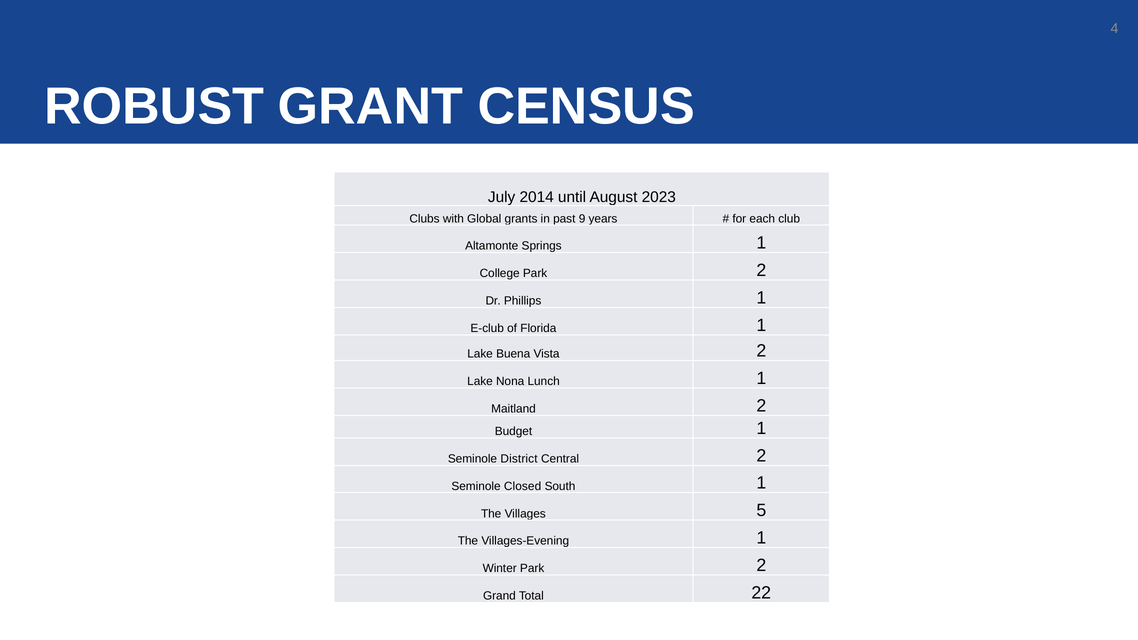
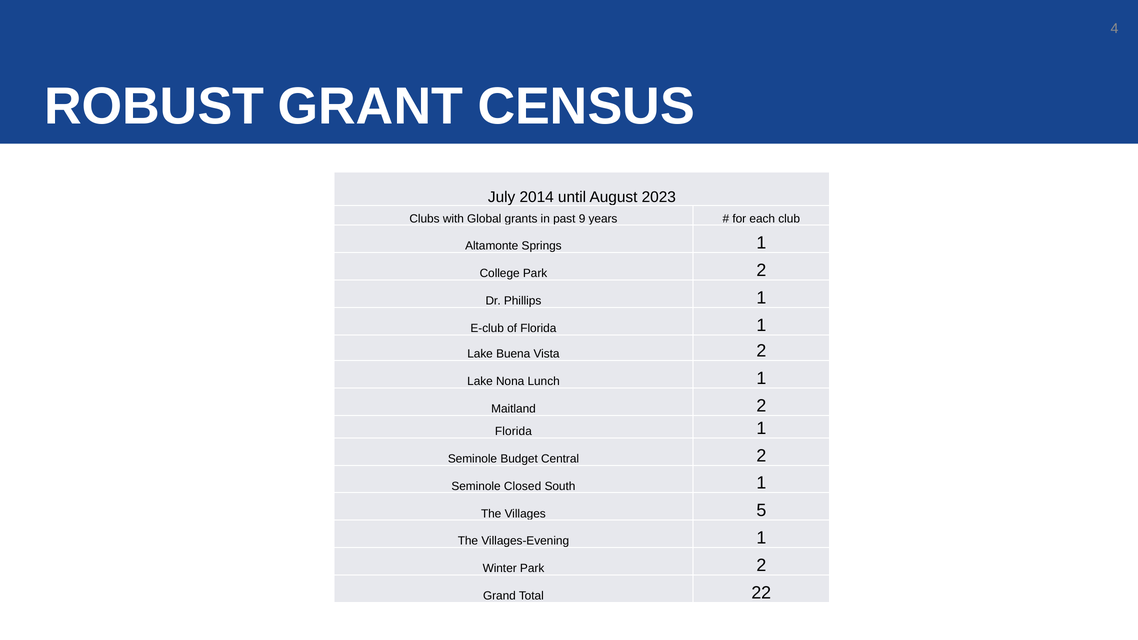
Budget at (514, 431): Budget -> Florida
District: District -> Budget
